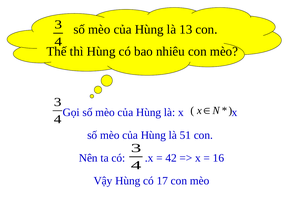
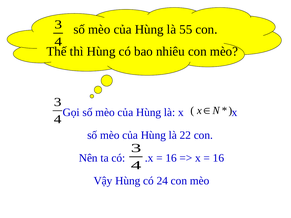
13: 13 -> 55
51: 51 -> 22
42 at (171, 158): 42 -> 16
17: 17 -> 24
